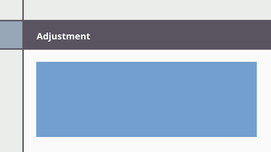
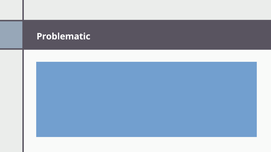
Adjustment: Adjustment -> Problematic
